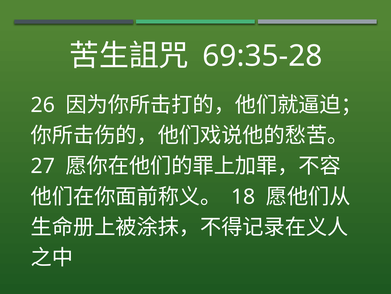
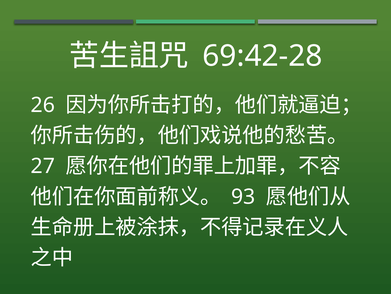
69:35-28: 69:35-28 -> 69:42-28
18: 18 -> 93
